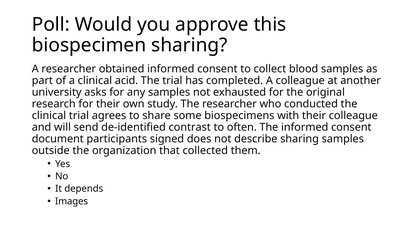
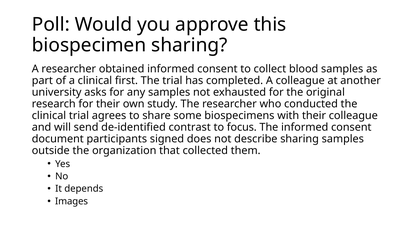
acid: acid -> first
often: often -> focus
